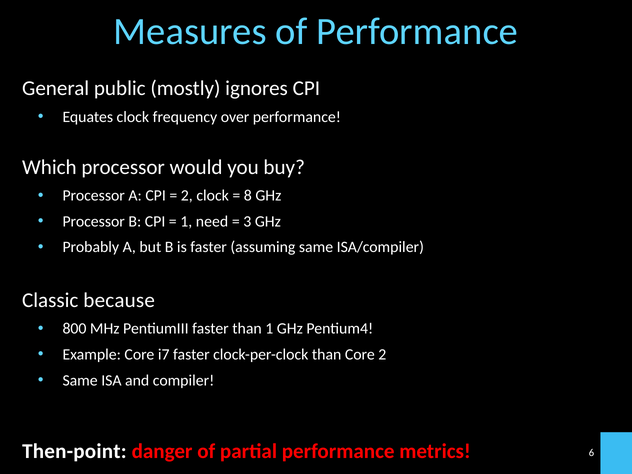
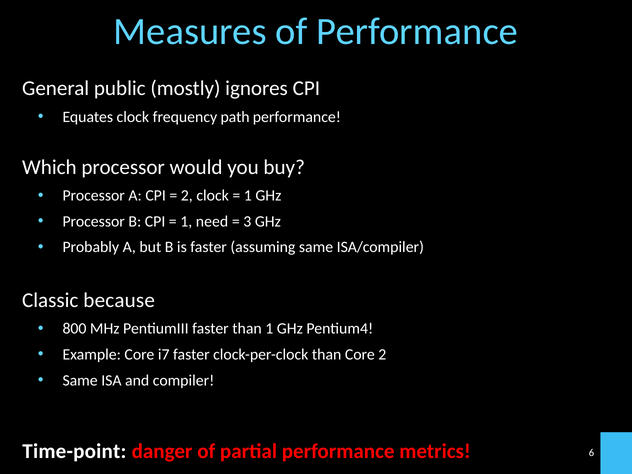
over: over -> path
8 at (248, 196): 8 -> 1
Then-point: Then-point -> Time-point
